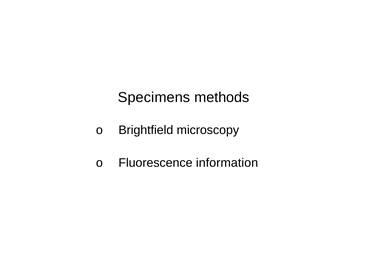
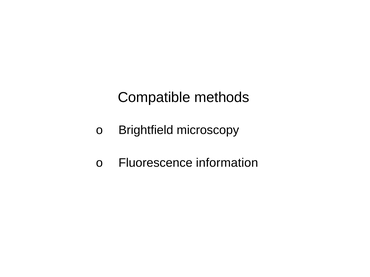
Specimens: Specimens -> Compatible
